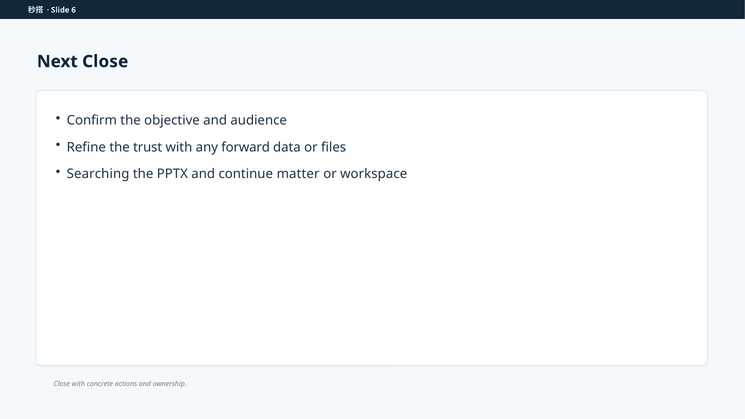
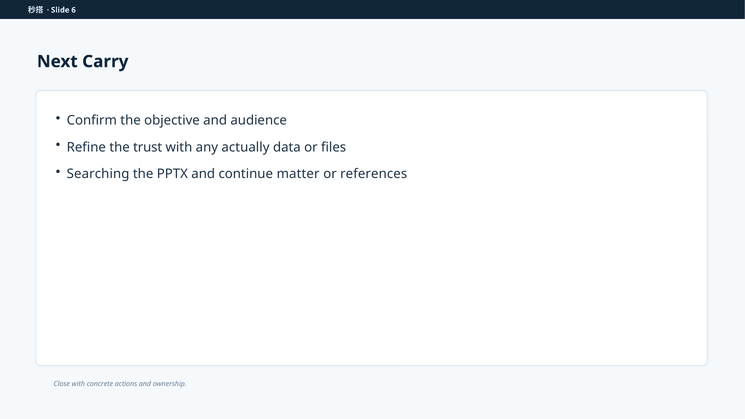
Next Close: Close -> Carry
forward: forward -> actually
workspace: workspace -> references
